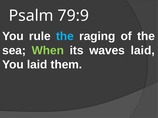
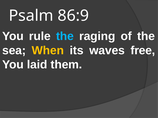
79:9: 79:9 -> 86:9
When colour: light green -> yellow
waves laid: laid -> free
